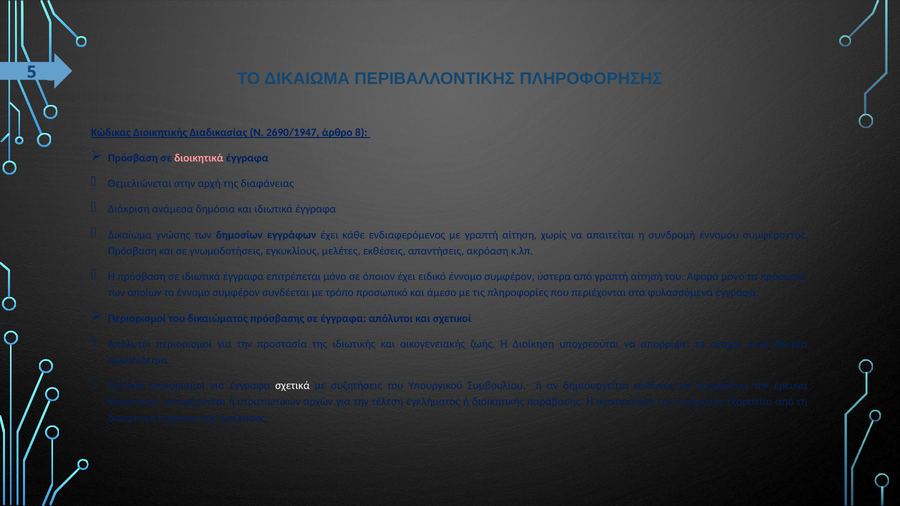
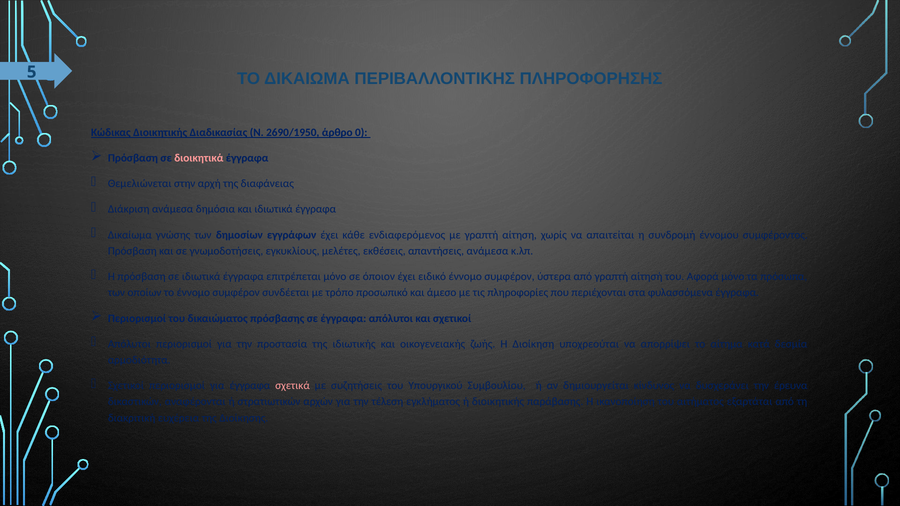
2690/1947: 2690/1947 -> 2690/1950
8: 8 -> 0
απαντήσεις ακρόαση: ακρόαση -> ανάμεσα
σχετικά colour: white -> pink
